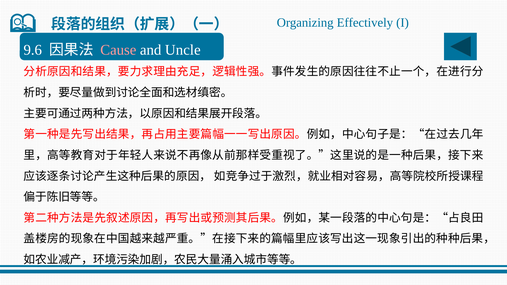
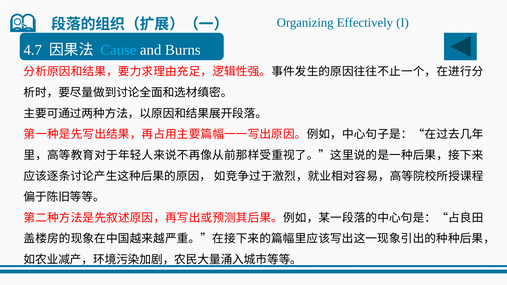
9.6: 9.6 -> 4.7
Cause colour: pink -> light blue
Uncle: Uncle -> Burns
